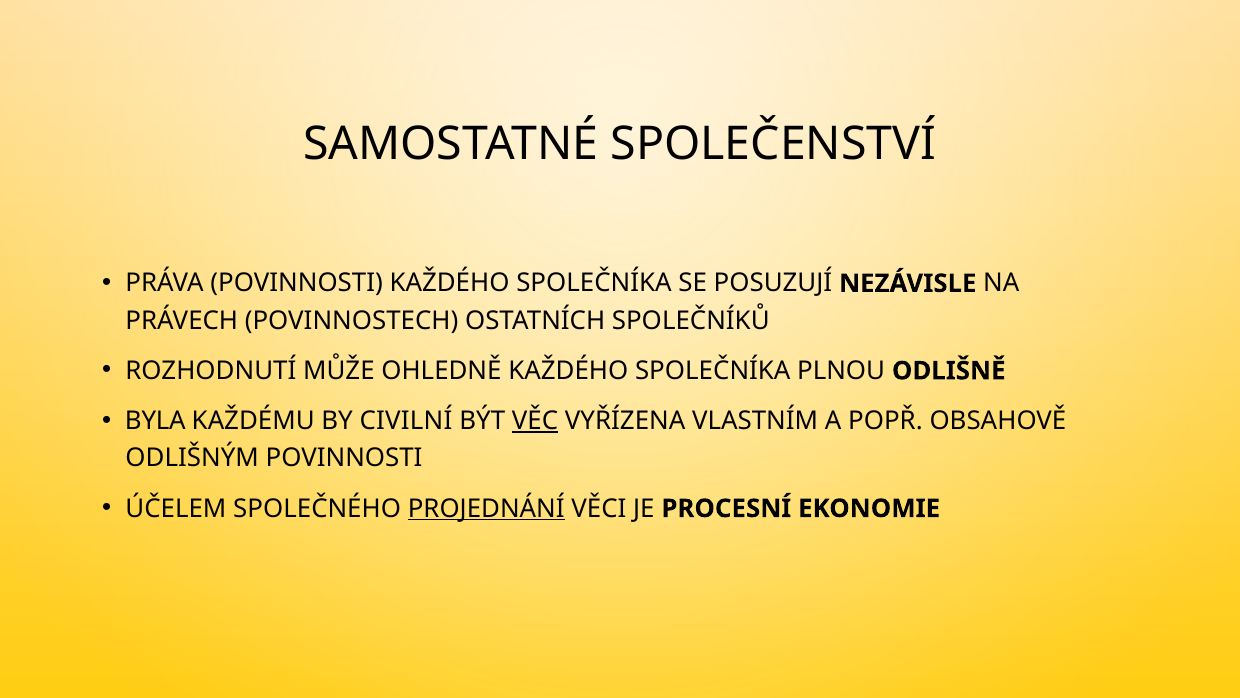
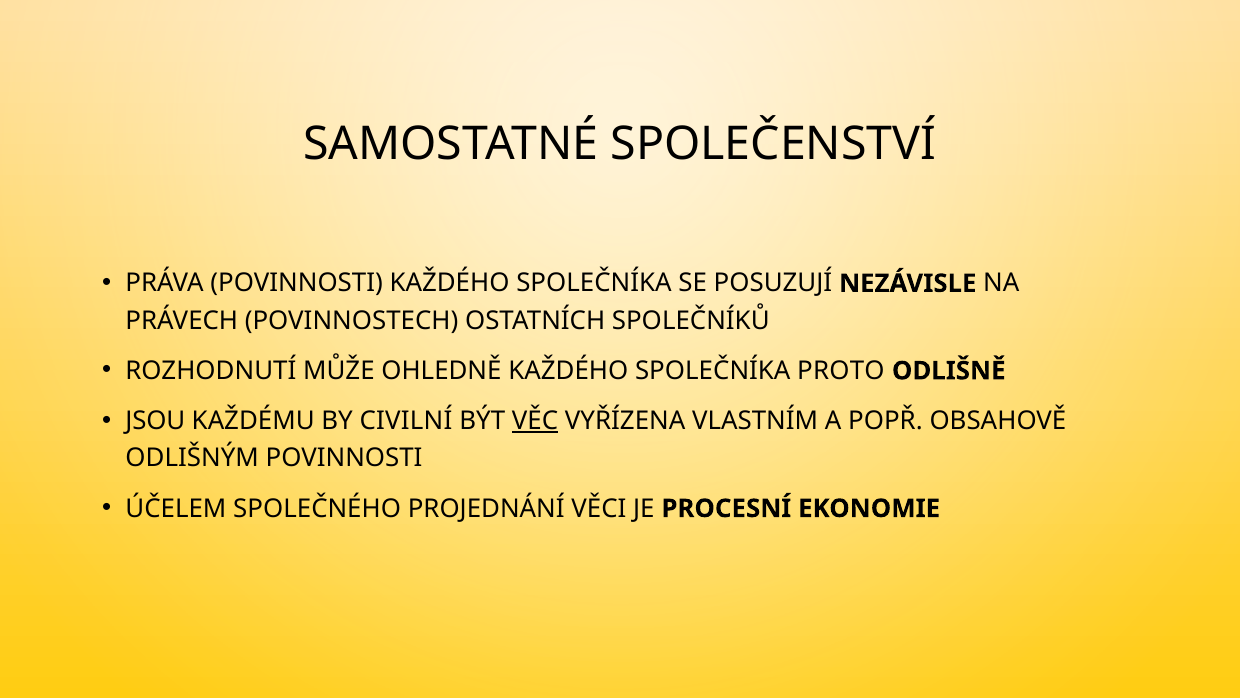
PLNOU: PLNOU -> PROTO
BYLA: BYLA -> JSOU
PROJEDNÁNÍ underline: present -> none
